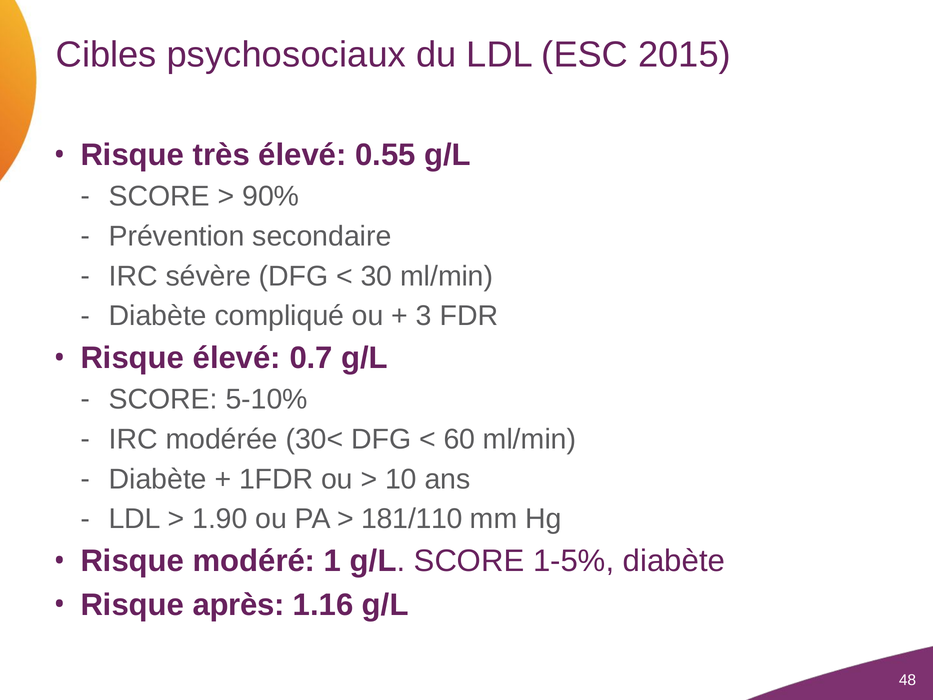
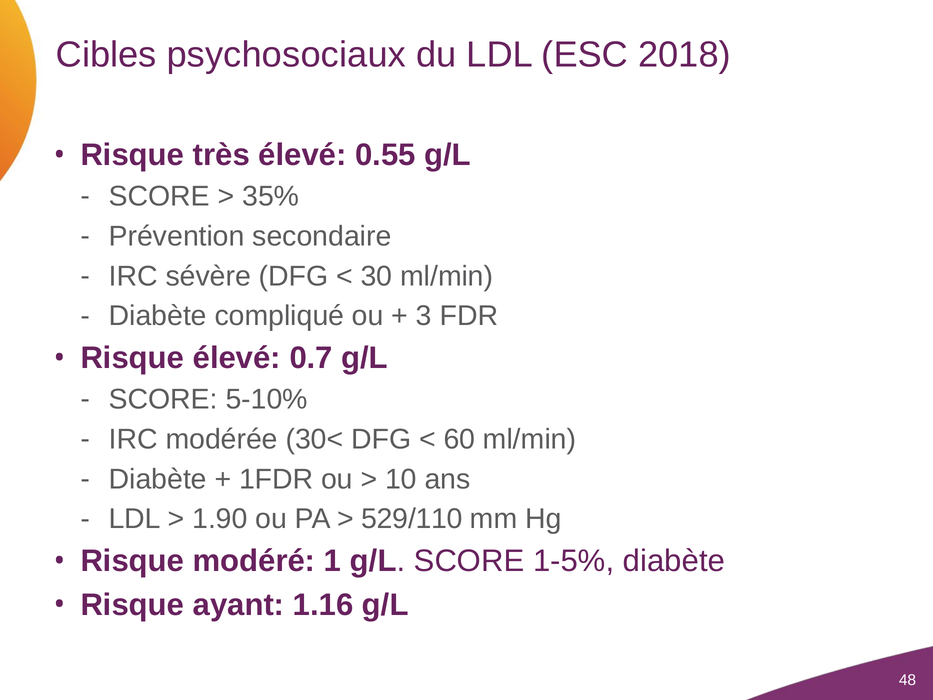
2015: 2015 -> 2018
90%: 90% -> 35%
181/110: 181/110 -> 529/110
après: après -> ayant
